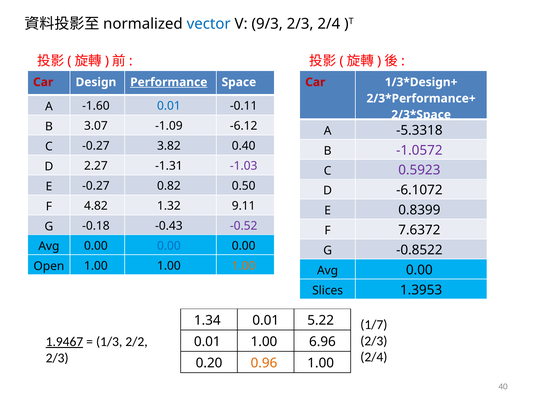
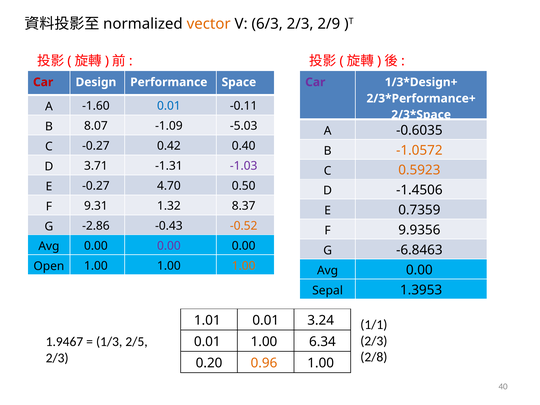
vector colour: blue -> orange
9/3: 9/3 -> 6/3
2/4 at (329, 24): 2/4 -> 2/9
Performance underline: present -> none
Car at (315, 82) colour: red -> purple
3.07: 3.07 -> 8.07
-6.12: -6.12 -> -5.03
-5.3318: -5.3318 -> -0.6035
3.82: 3.82 -> 0.42
-1.0572 colour: purple -> orange
2.27: 2.27 -> 3.71
0.5923 colour: purple -> orange
0.82: 0.82 -> 4.70
-6.1072: -6.1072 -> -1.4506
4.82: 4.82 -> 9.31
9.11: 9.11 -> 8.37
0.8399: 0.8399 -> 0.7359
-0.18: -0.18 -> -2.86
-0.52 colour: purple -> orange
7.6372: 7.6372 -> 9.9356
0.00 at (169, 246) colour: blue -> purple
-0.8522: -0.8522 -> -6.8463
Slices: Slices -> Sepal
1.34: 1.34 -> 1.01
5.22: 5.22 -> 3.24
1/7: 1/7 -> 1/1
1.9467 underline: present -> none
2/2: 2/2 -> 2/5
6.96: 6.96 -> 6.34
2/4 at (374, 357): 2/4 -> 2/8
